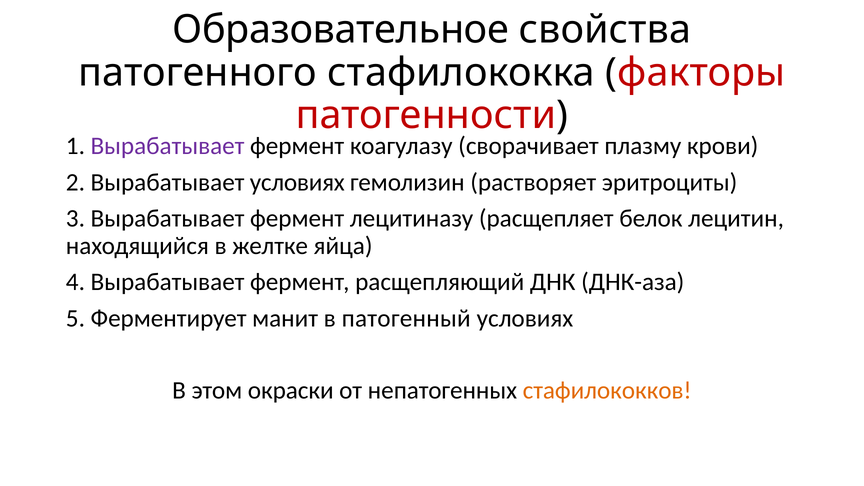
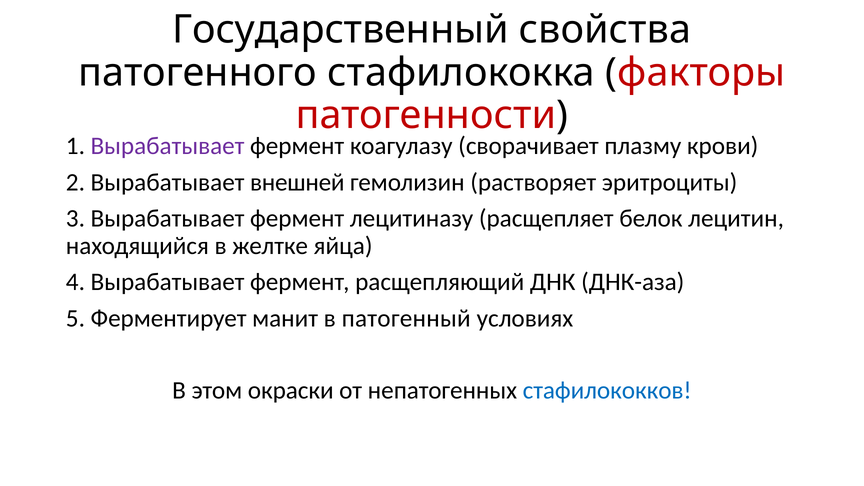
Образовательное: Образовательное -> Государственный
Вырабатывает условиях: условиях -> внешней
стафилококков colour: orange -> blue
